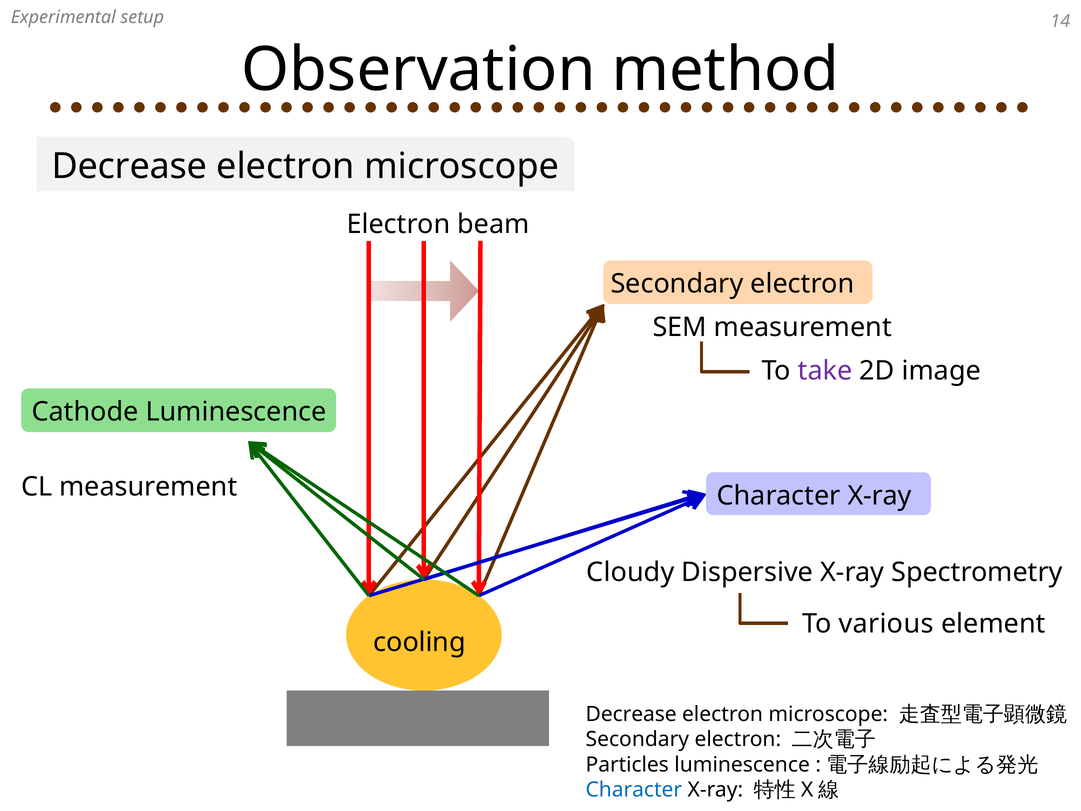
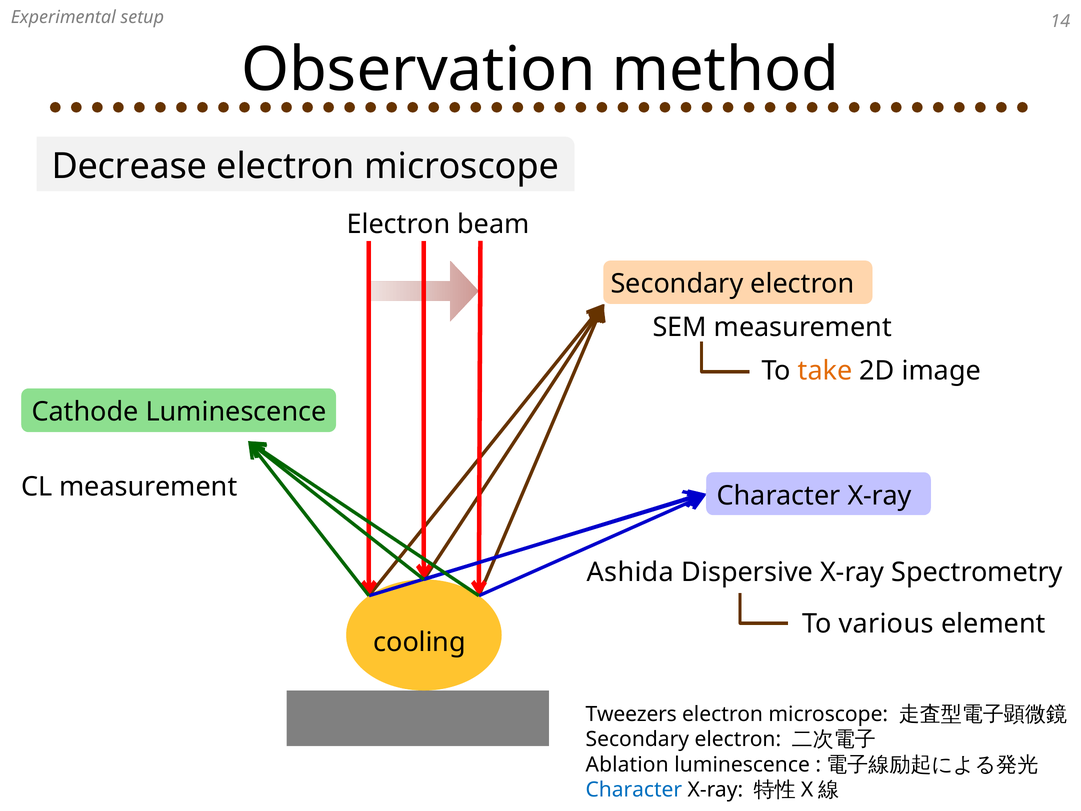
take colour: purple -> orange
Cloudy: Cloudy -> Ashida
Decrease at (631, 714): Decrease -> Tweezers
Particles: Particles -> Ablation
